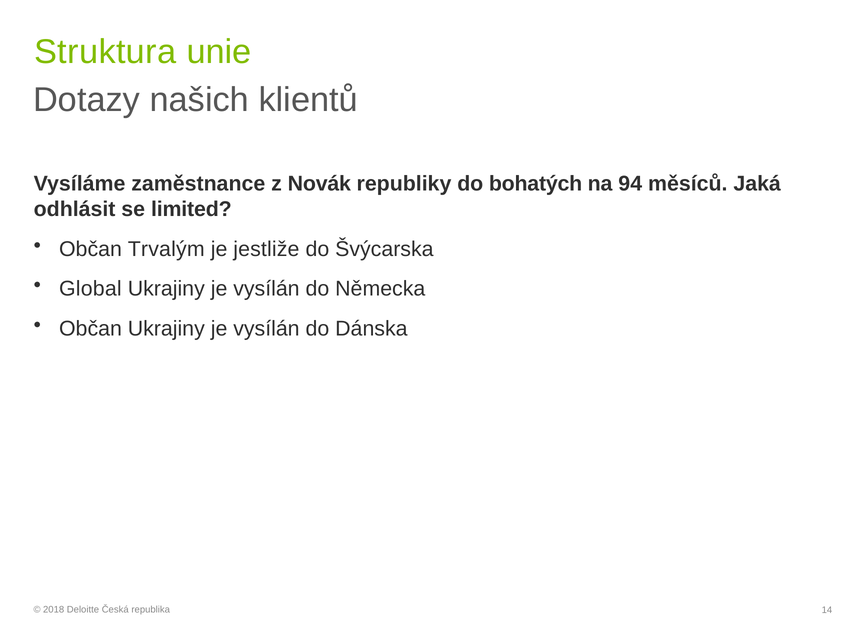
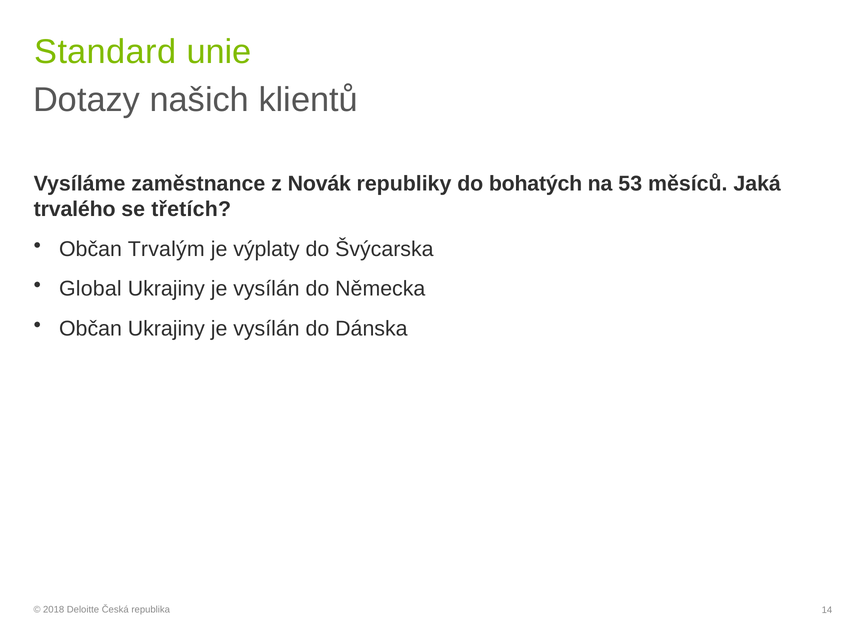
Struktura: Struktura -> Standard
94: 94 -> 53
odhlásit: odhlásit -> trvalého
limited: limited -> třetích
jestliže: jestliže -> výplaty
